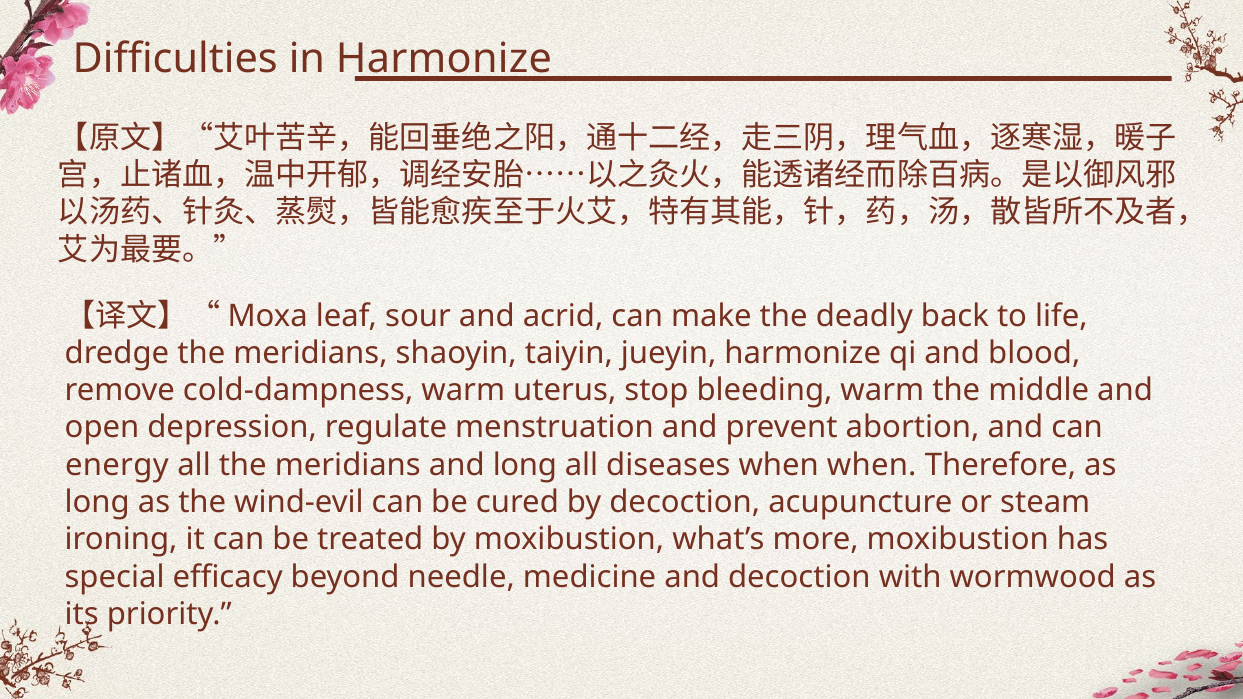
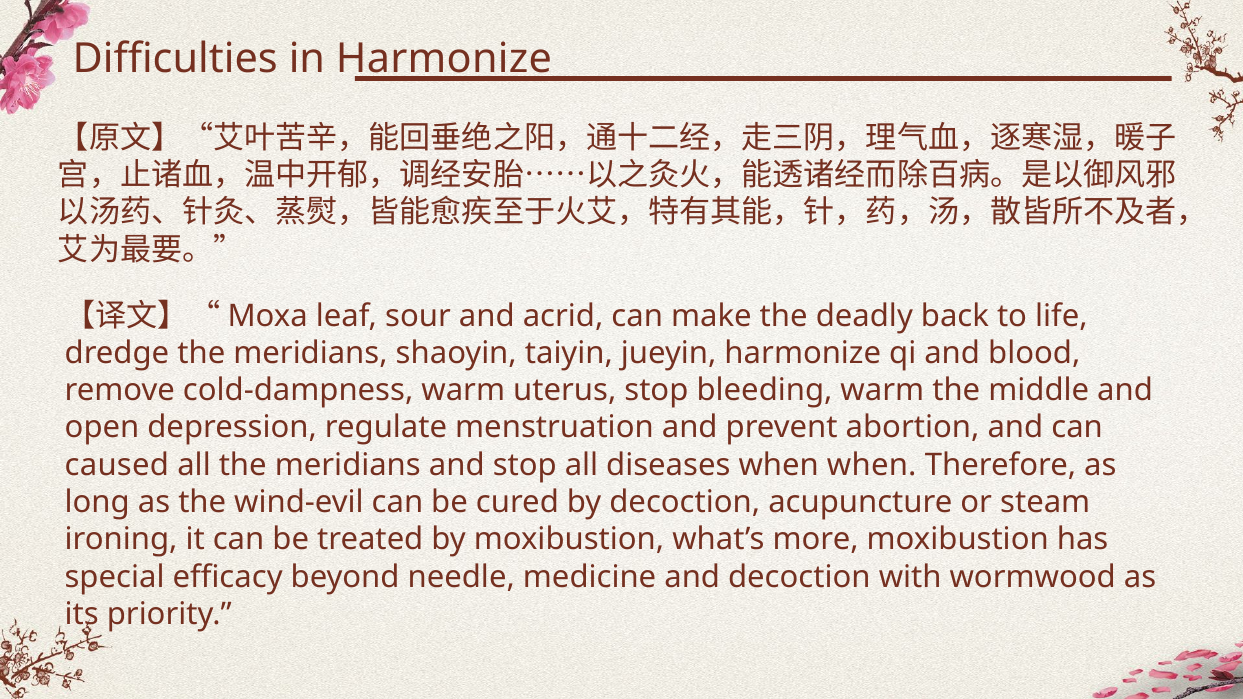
energy: energy -> caused
and long: long -> stop
